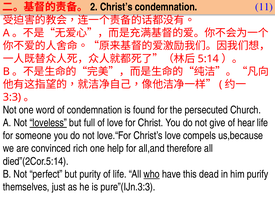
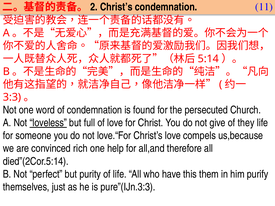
hear: hear -> they
who underline: present -> none
dead: dead -> them
